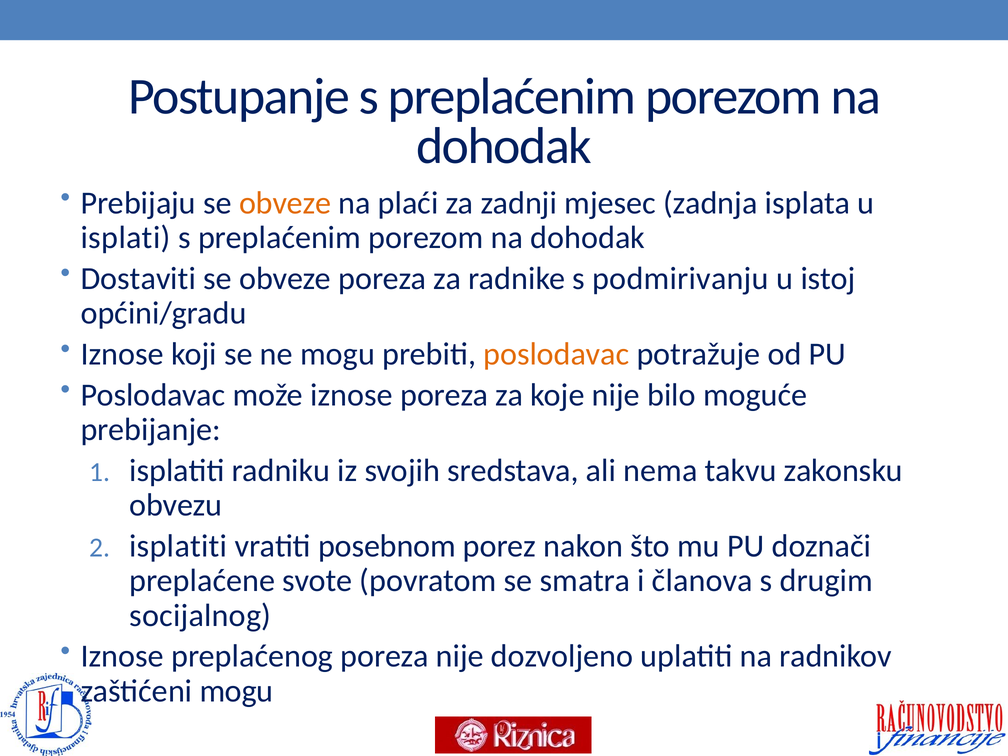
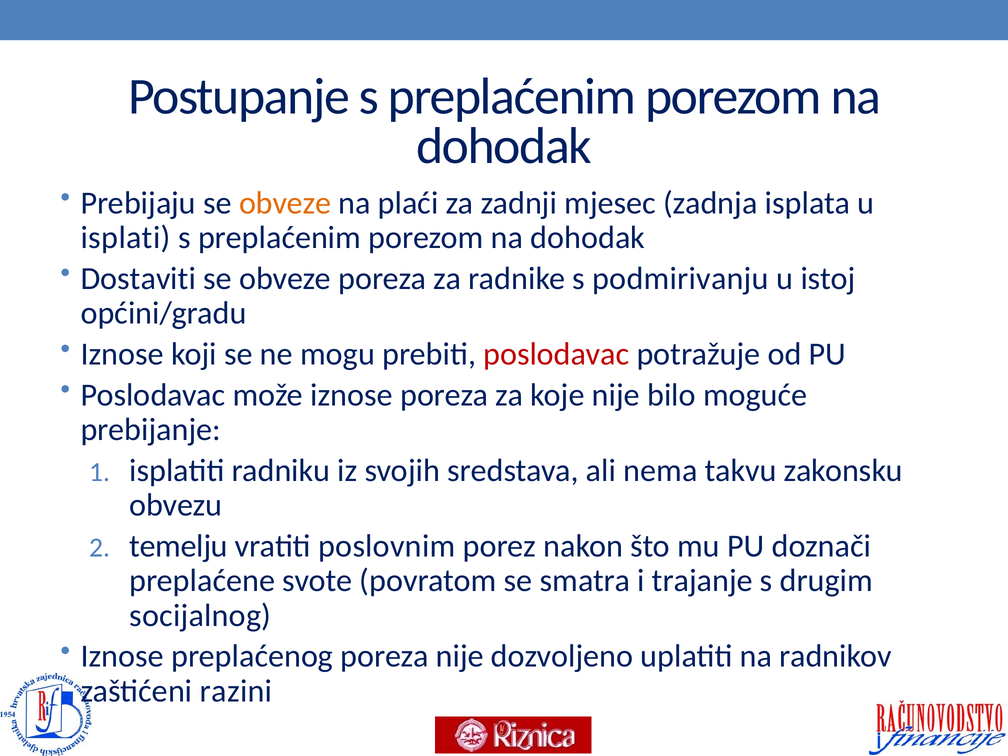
poslodavac at (556, 354) colour: orange -> red
isplatiti at (178, 546): isplatiti -> temelju
posebnom: posebnom -> poslovnim
članova: članova -> trajanje
zaštićeni mogu: mogu -> razini
